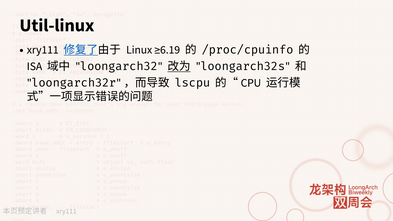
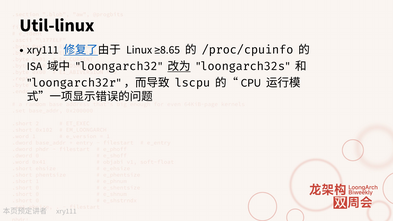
≥6.19: ≥6.19 -> ≥8.65
